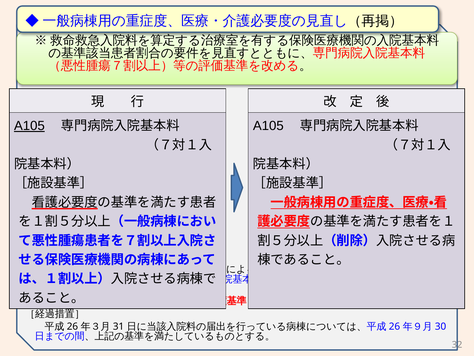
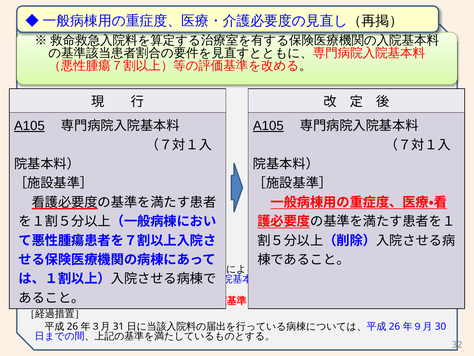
A105 at (268, 126) underline: none -> present
